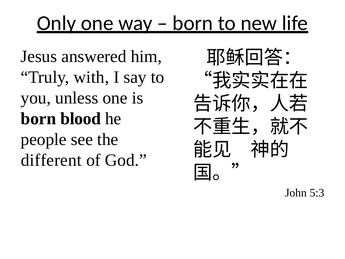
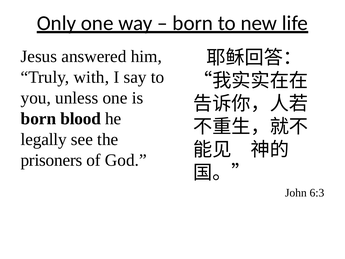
people: people -> legally
different: different -> prisoners
5:3: 5:3 -> 6:3
